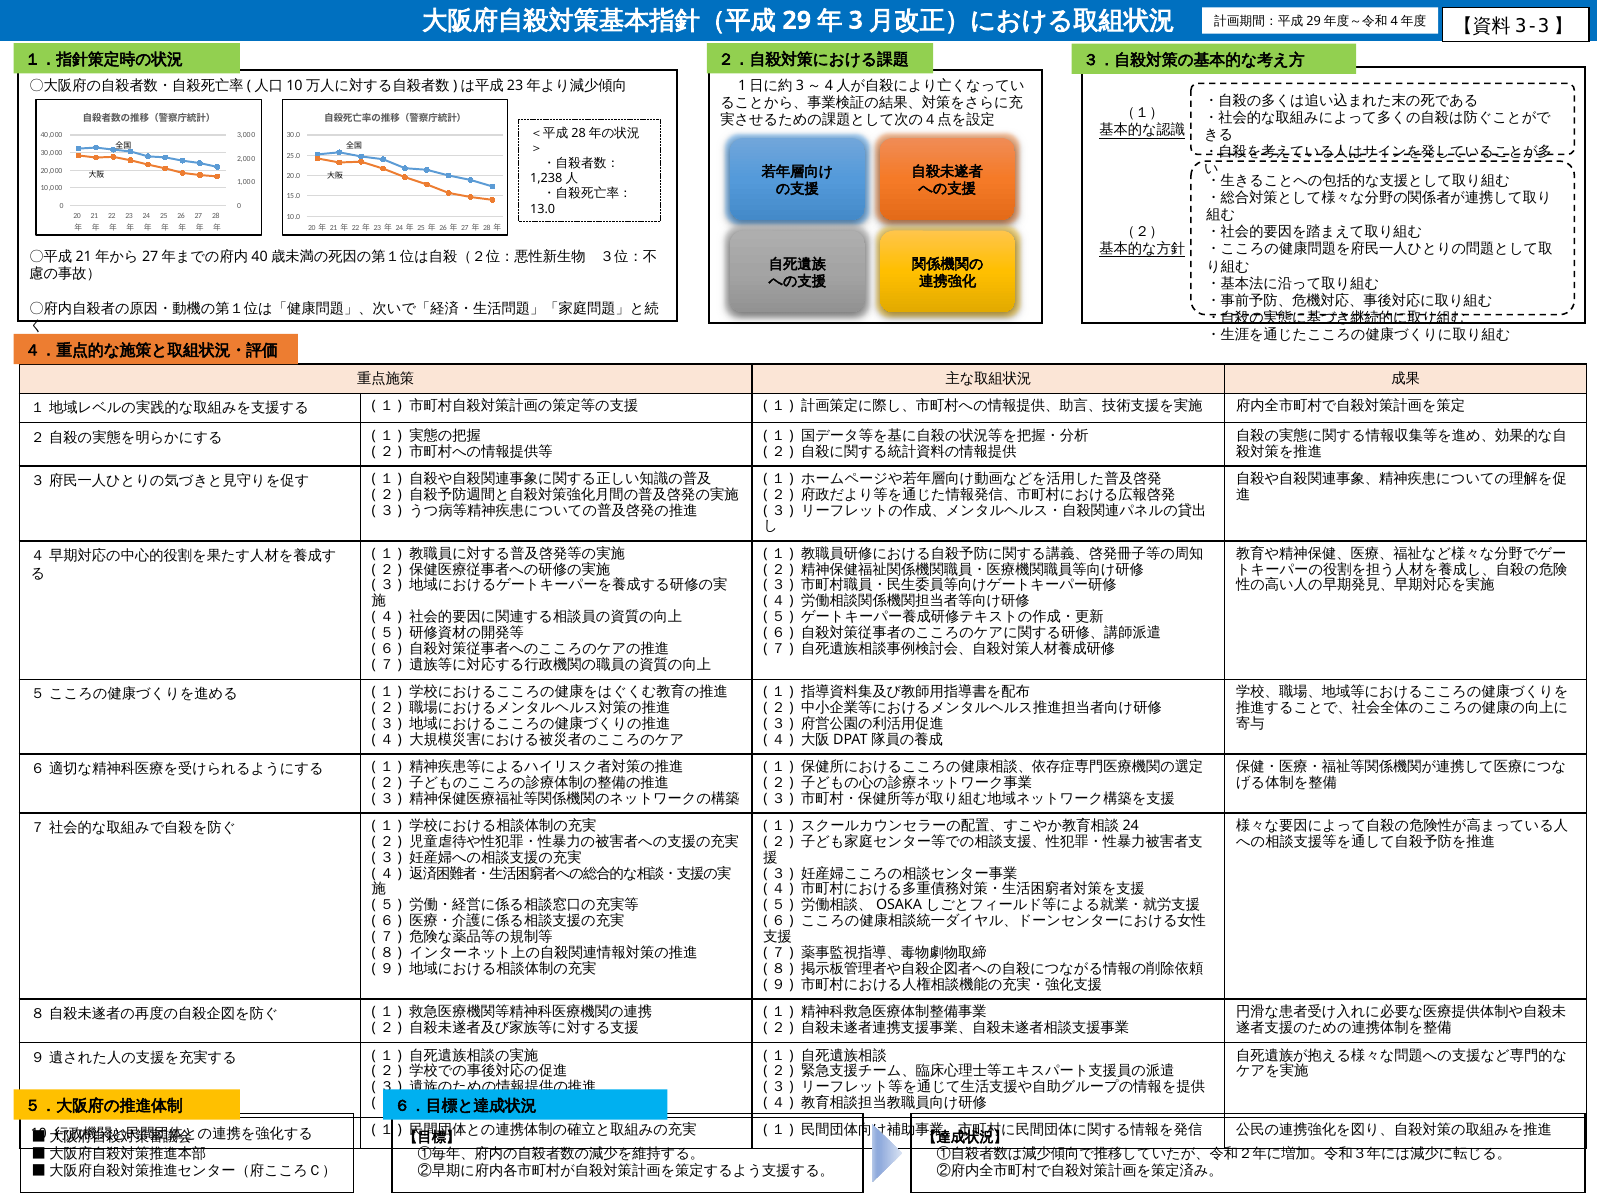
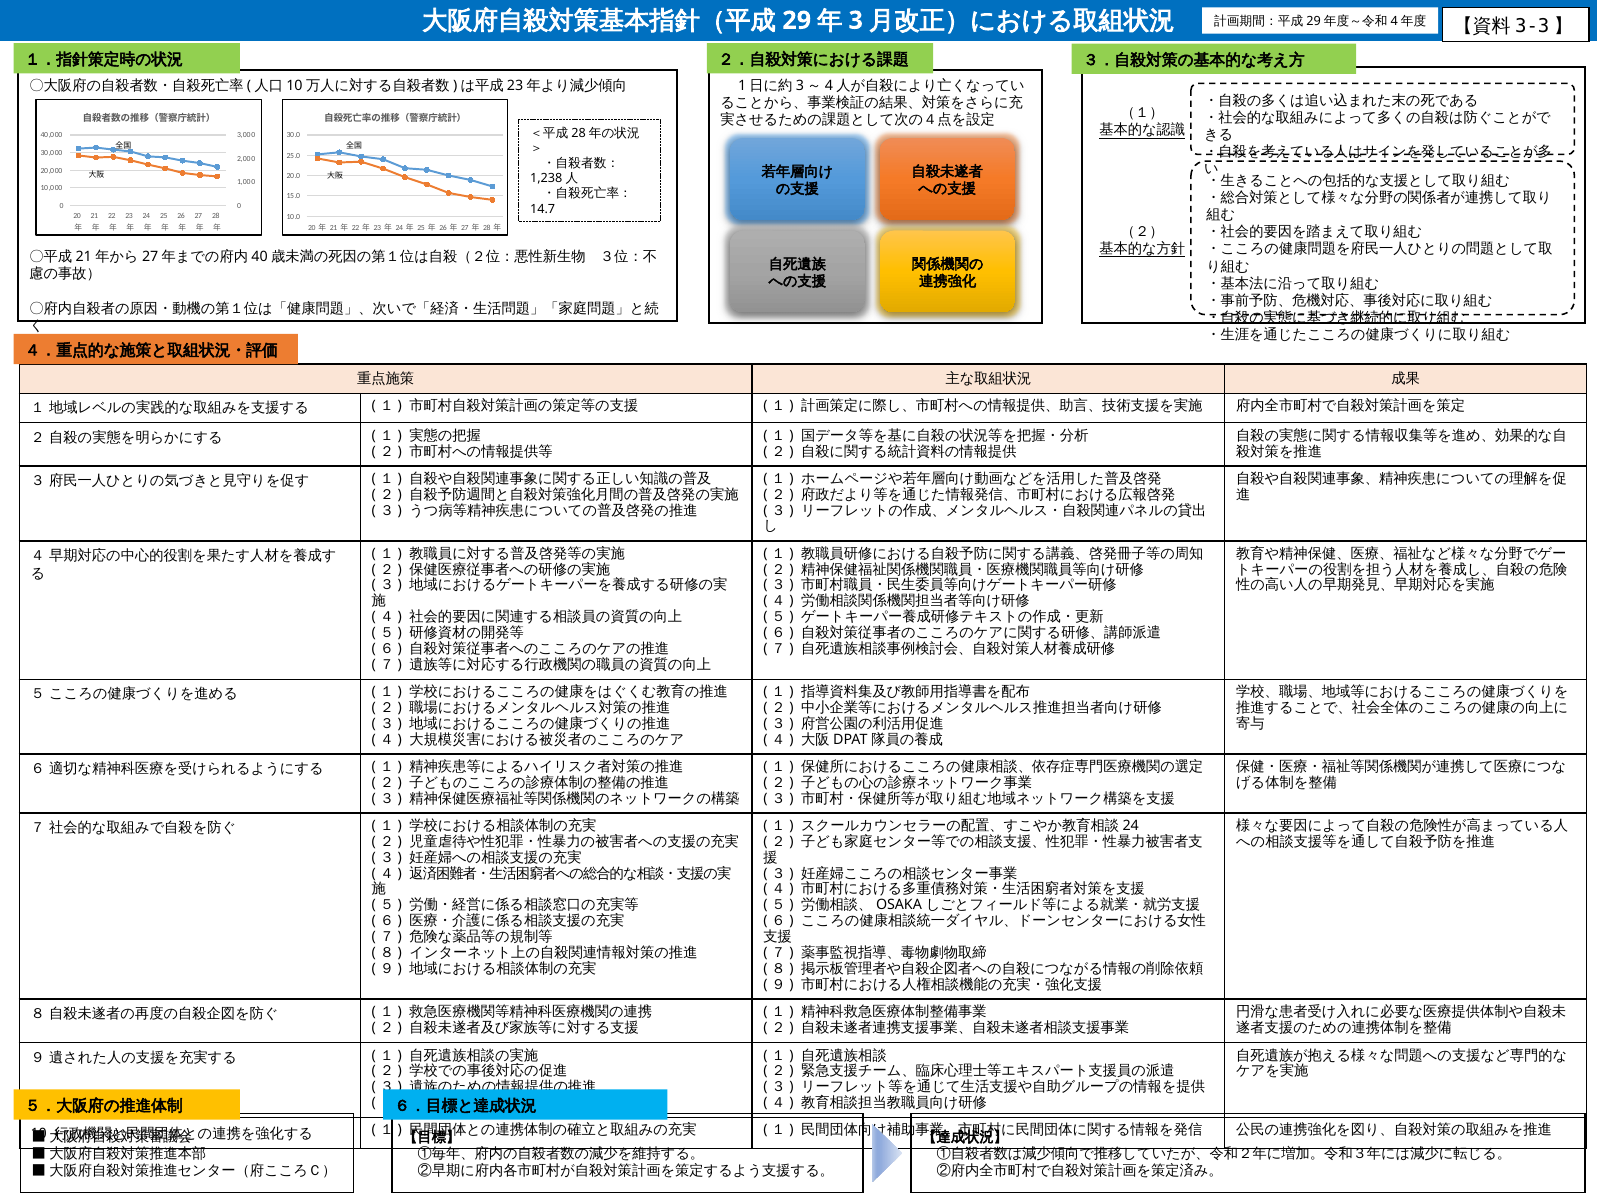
13.0: 13.0 -> 14.7
